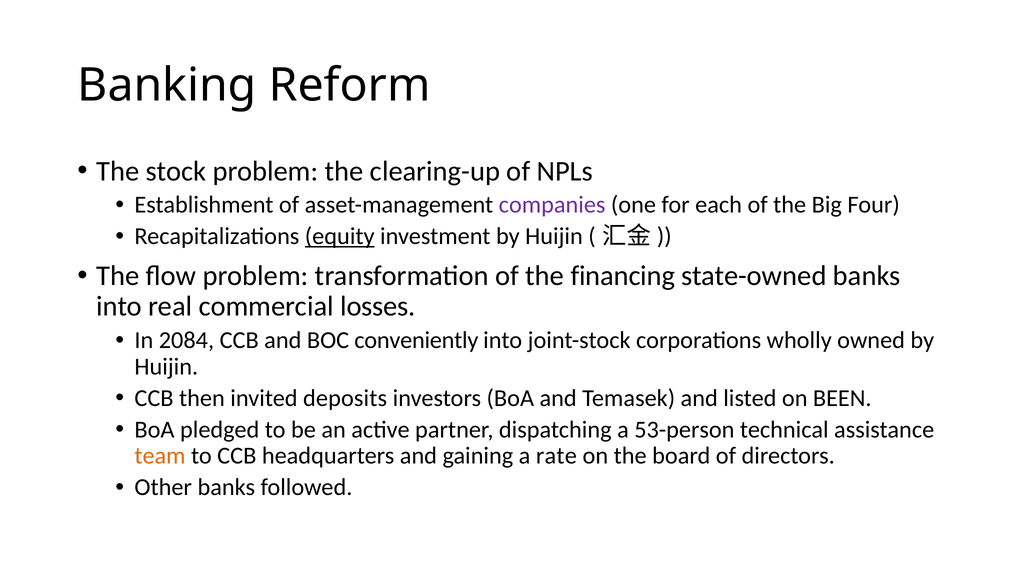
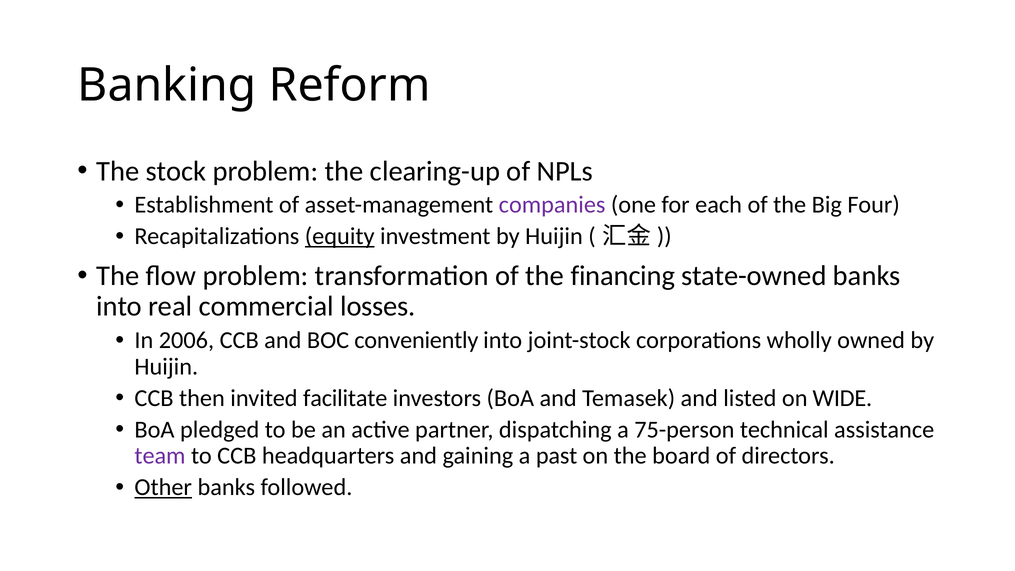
2084: 2084 -> 2006
deposits: deposits -> facilitate
BEEN: BEEN -> WIDE
53-person: 53-person -> 75-person
team colour: orange -> purple
rate: rate -> past
Other underline: none -> present
